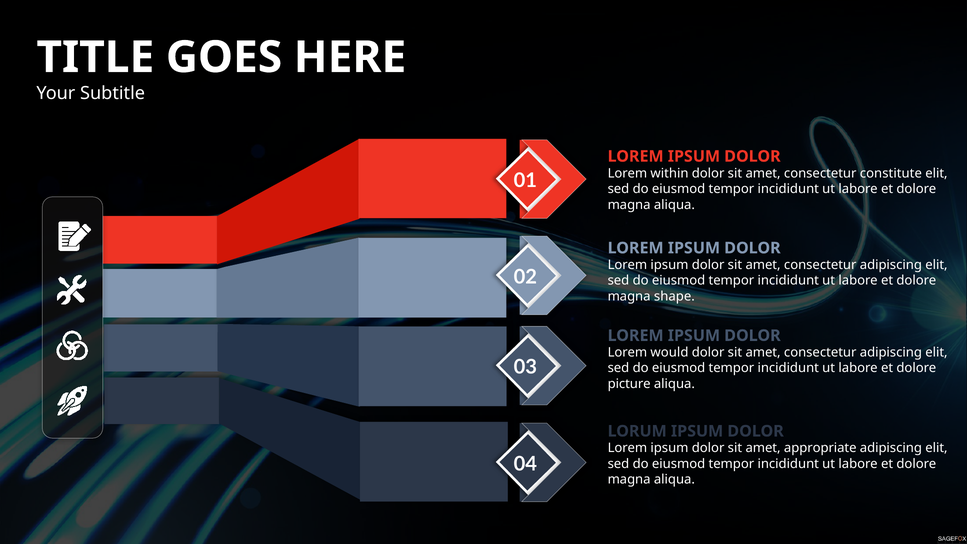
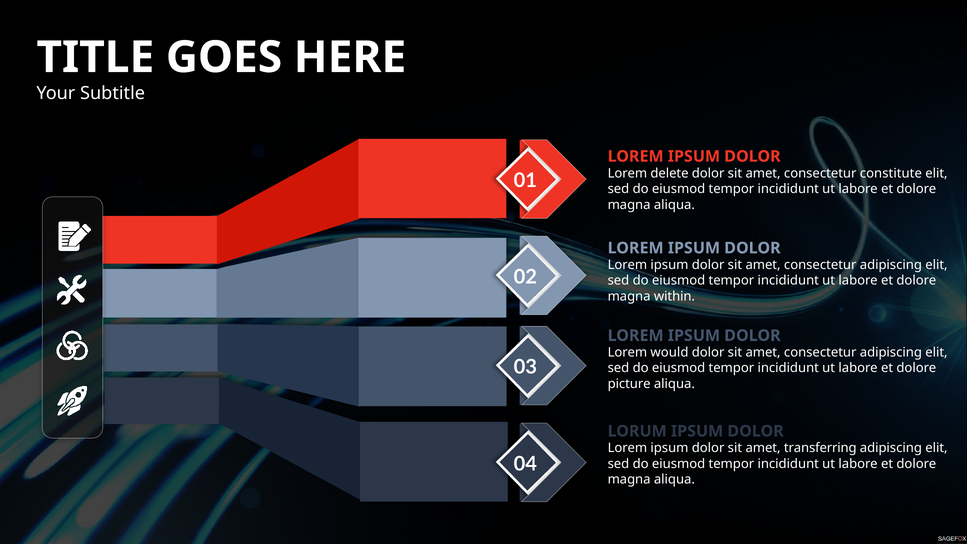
within: within -> delete
shape: shape -> within
appropriate: appropriate -> transferring
